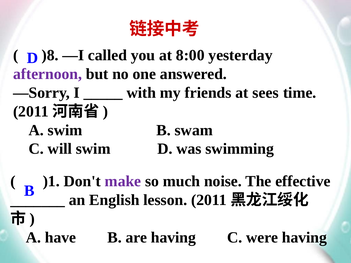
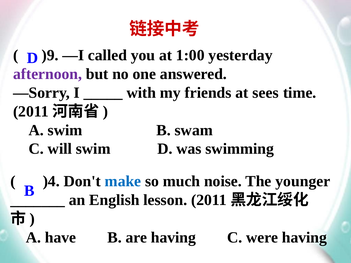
)8: )8 -> )9
8:00: 8:00 -> 1:00
)1: )1 -> )4
make colour: purple -> blue
effective: effective -> younger
